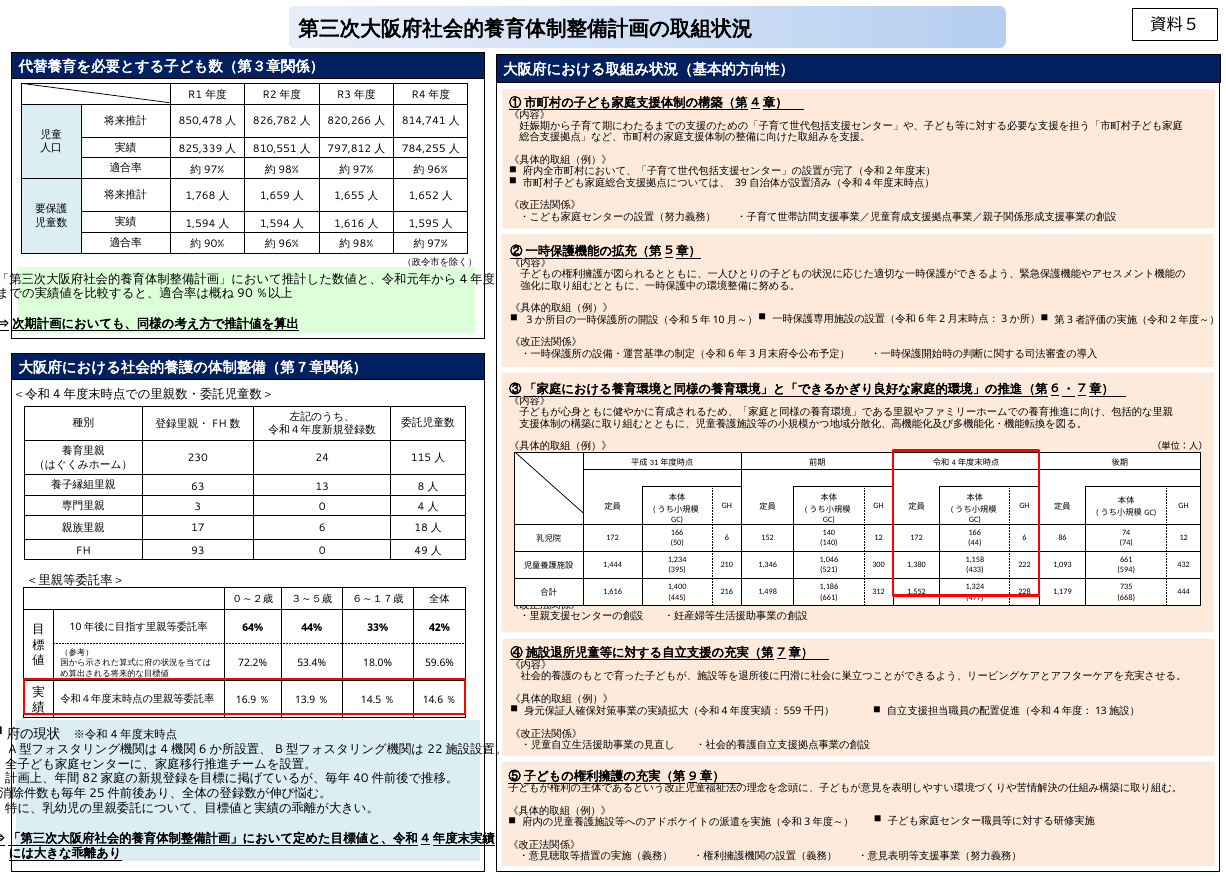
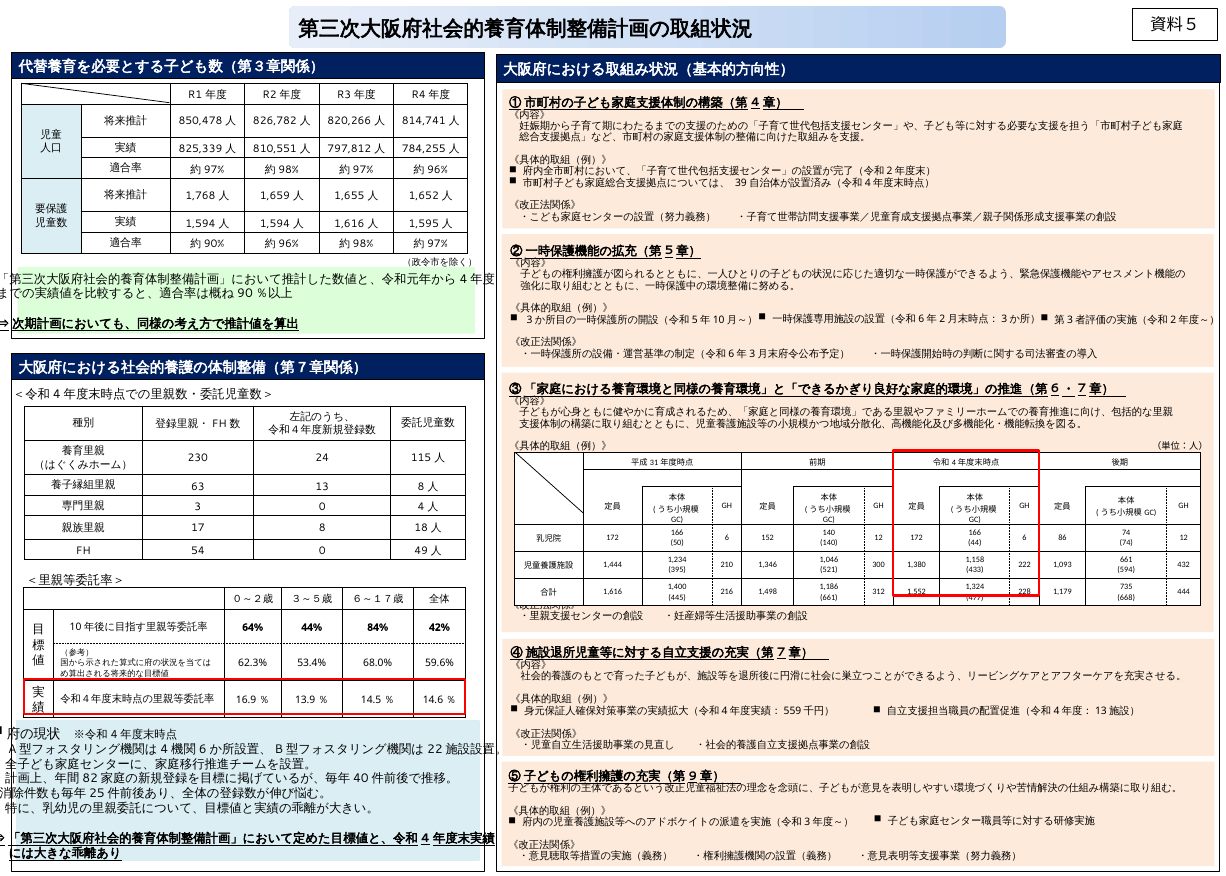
17 6: 6 -> 8
93: 93 -> 54
33%: 33% -> 84%
72.2%: 72.2% -> 62.3%
18.0%: 18.0% -> 68.0%
